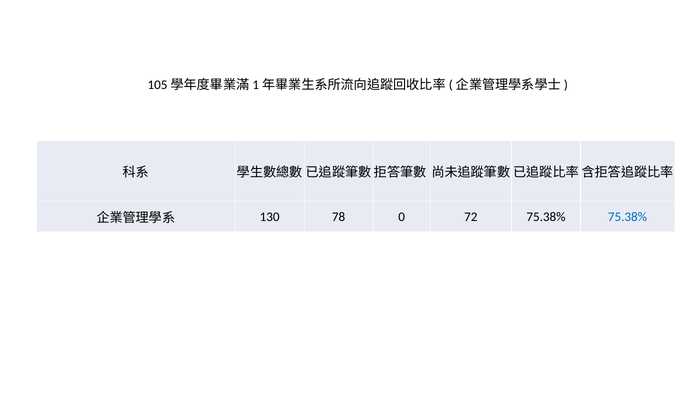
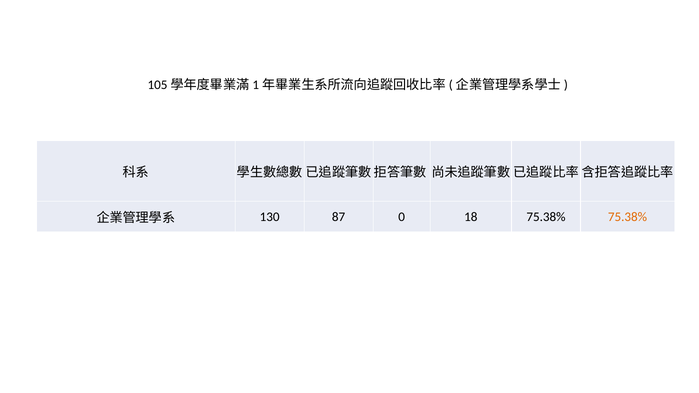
78: 78 -> 87
72: 72 -> 18
75.38% at (628, 217) colour: blue -> orange
